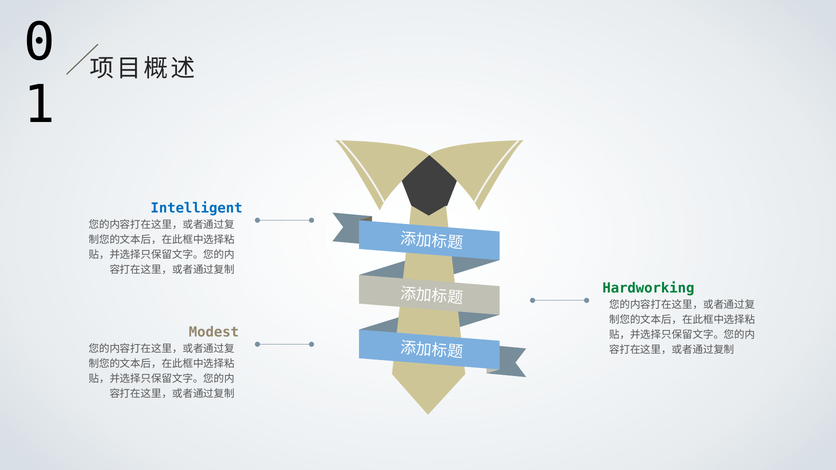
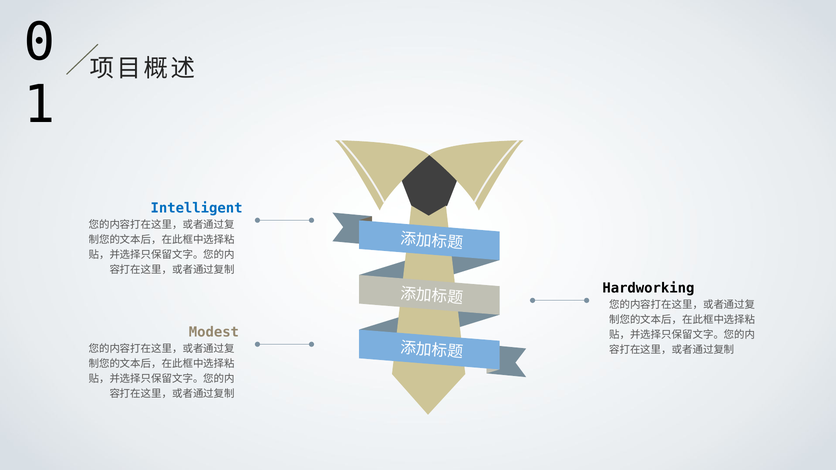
Hardworking colour: green -> black
